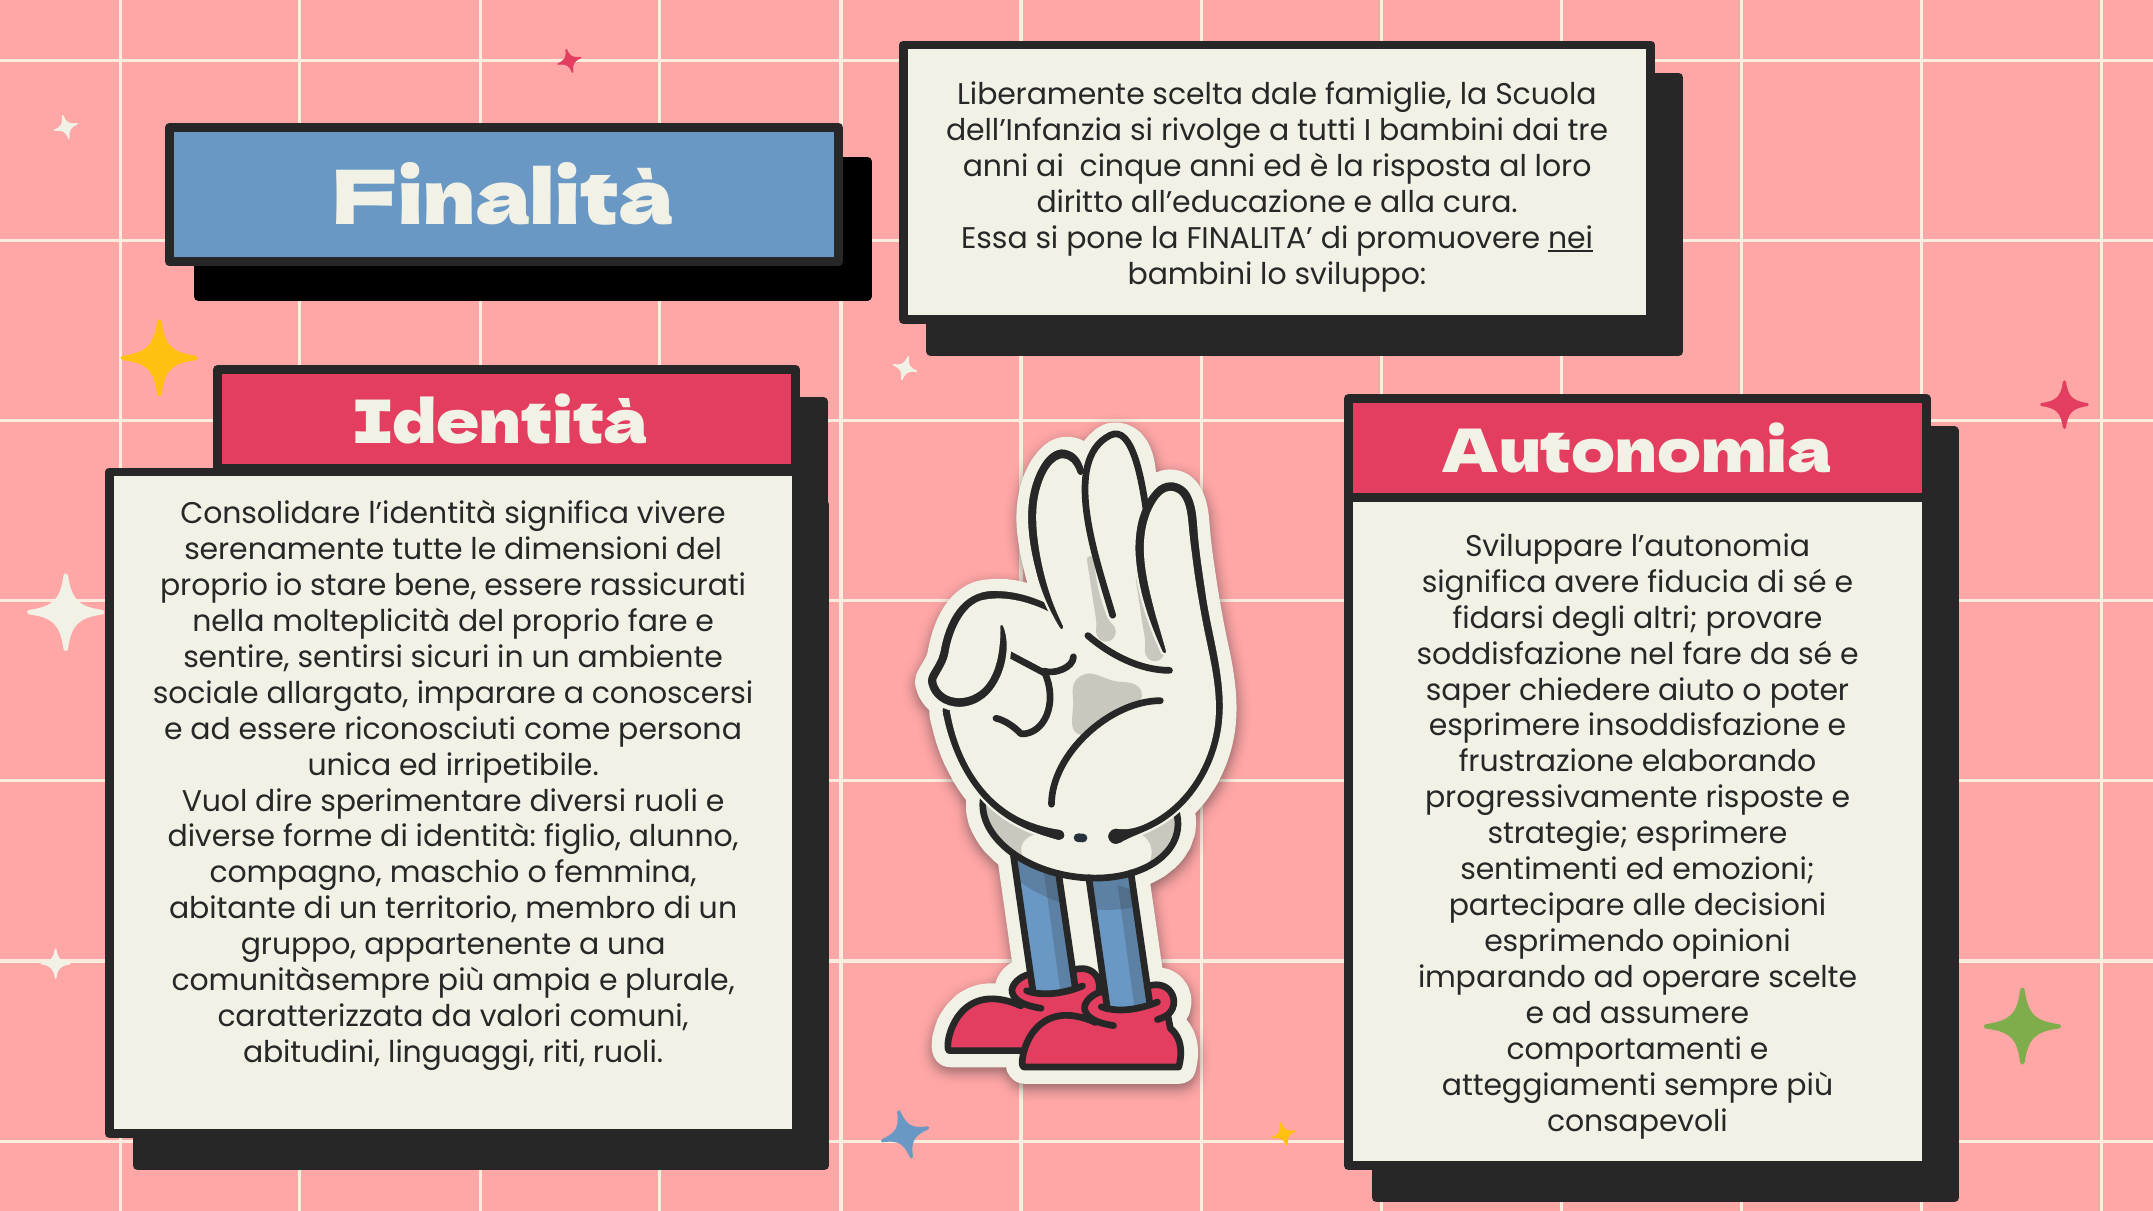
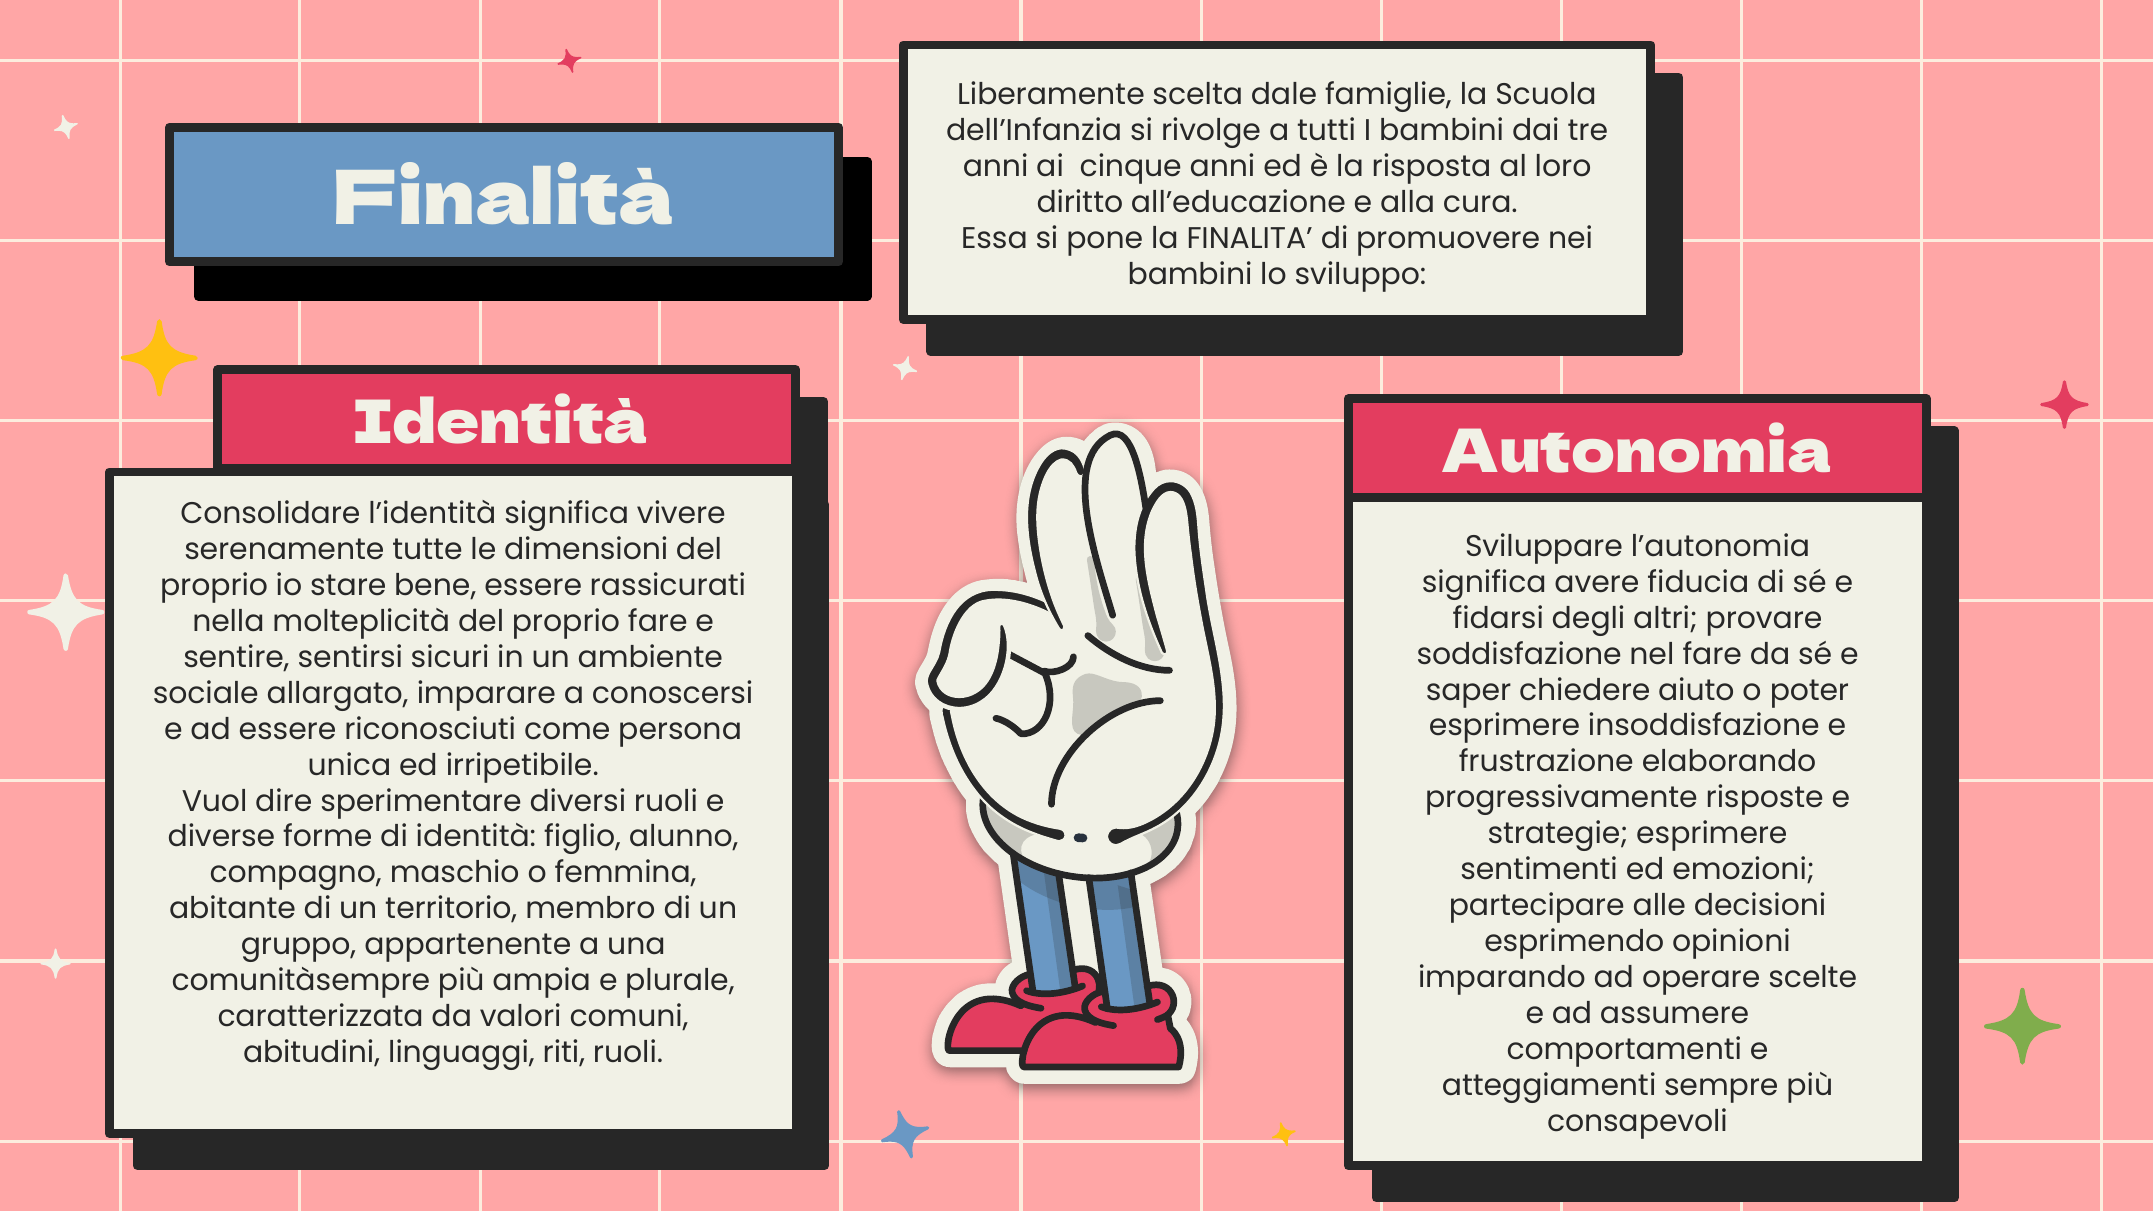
nei at (1571, 238) underline: present -> none
